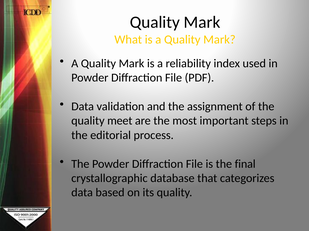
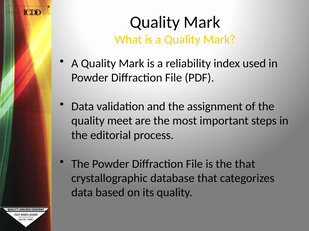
the final: final -> that
